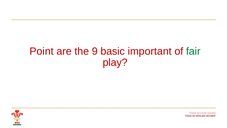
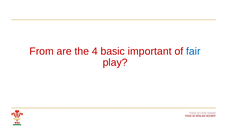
Point: Point -> From
9: 9 -> 4
fair colour: green -> blue
